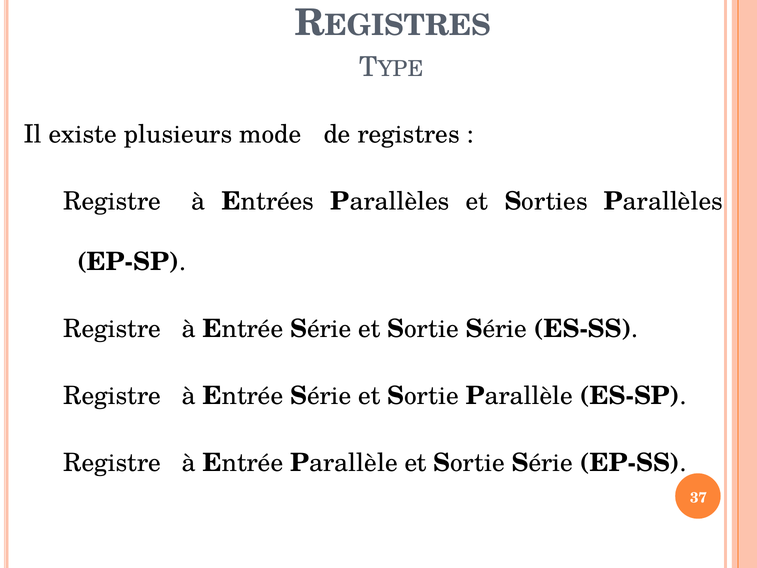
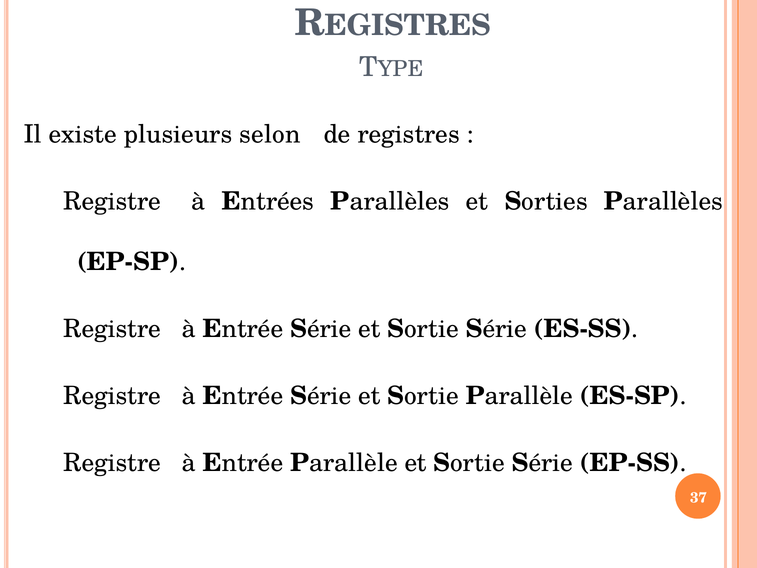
mode: mode -> selon
